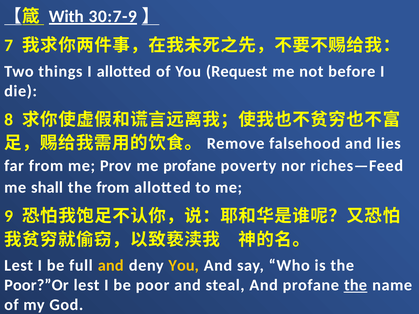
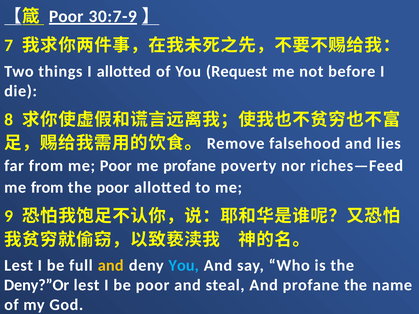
With at (66, 16): With -> Poor
me Prov: Prov -> Poor
me shall: shall -> from
the from: from -> poor
You at (184, 266) colour: yellow -> light blue
Poor?”Or: Poor?”Or -> Deny?”Or
the at (356, 285) underline: present -> none
